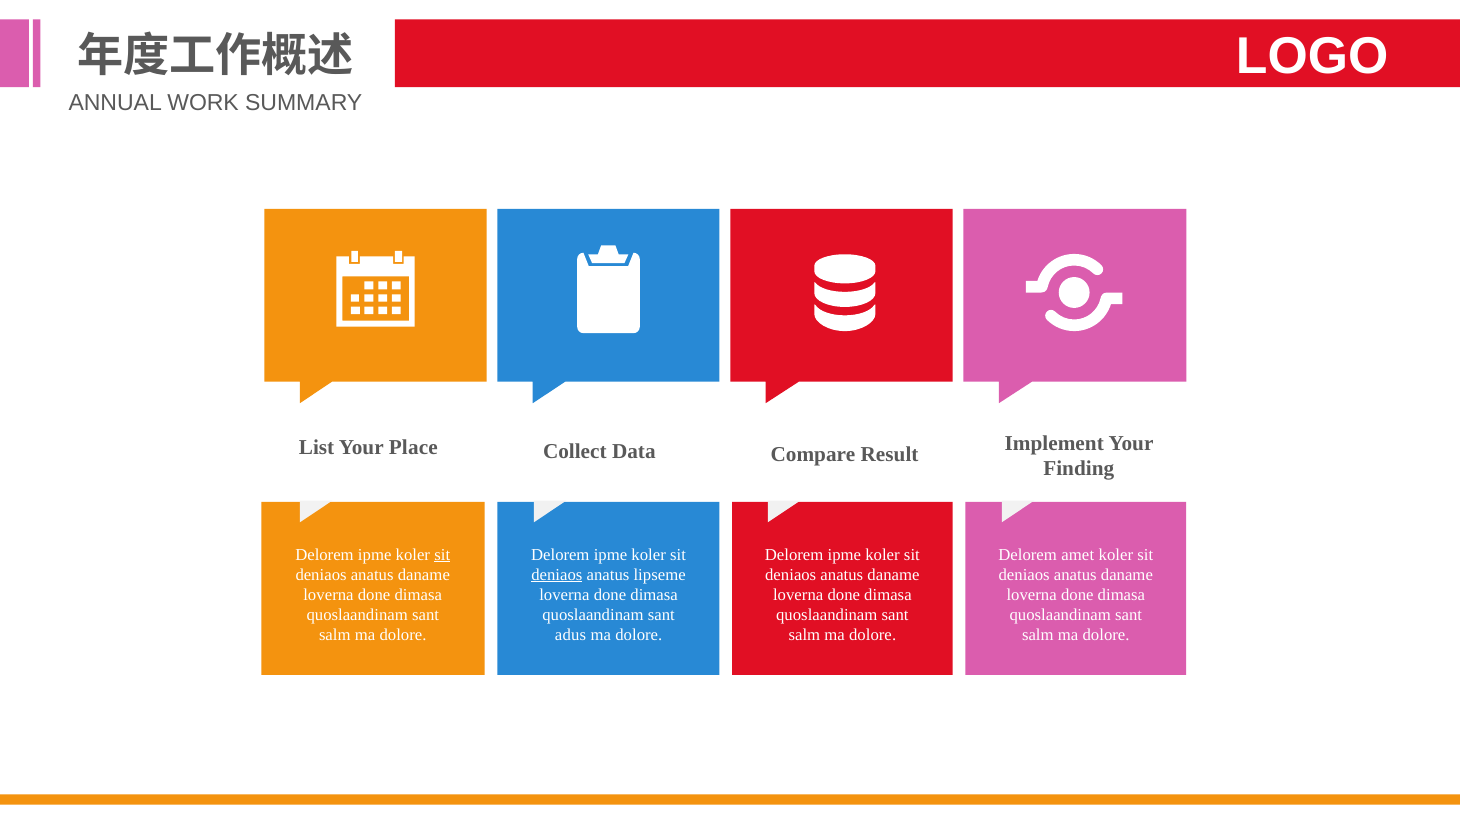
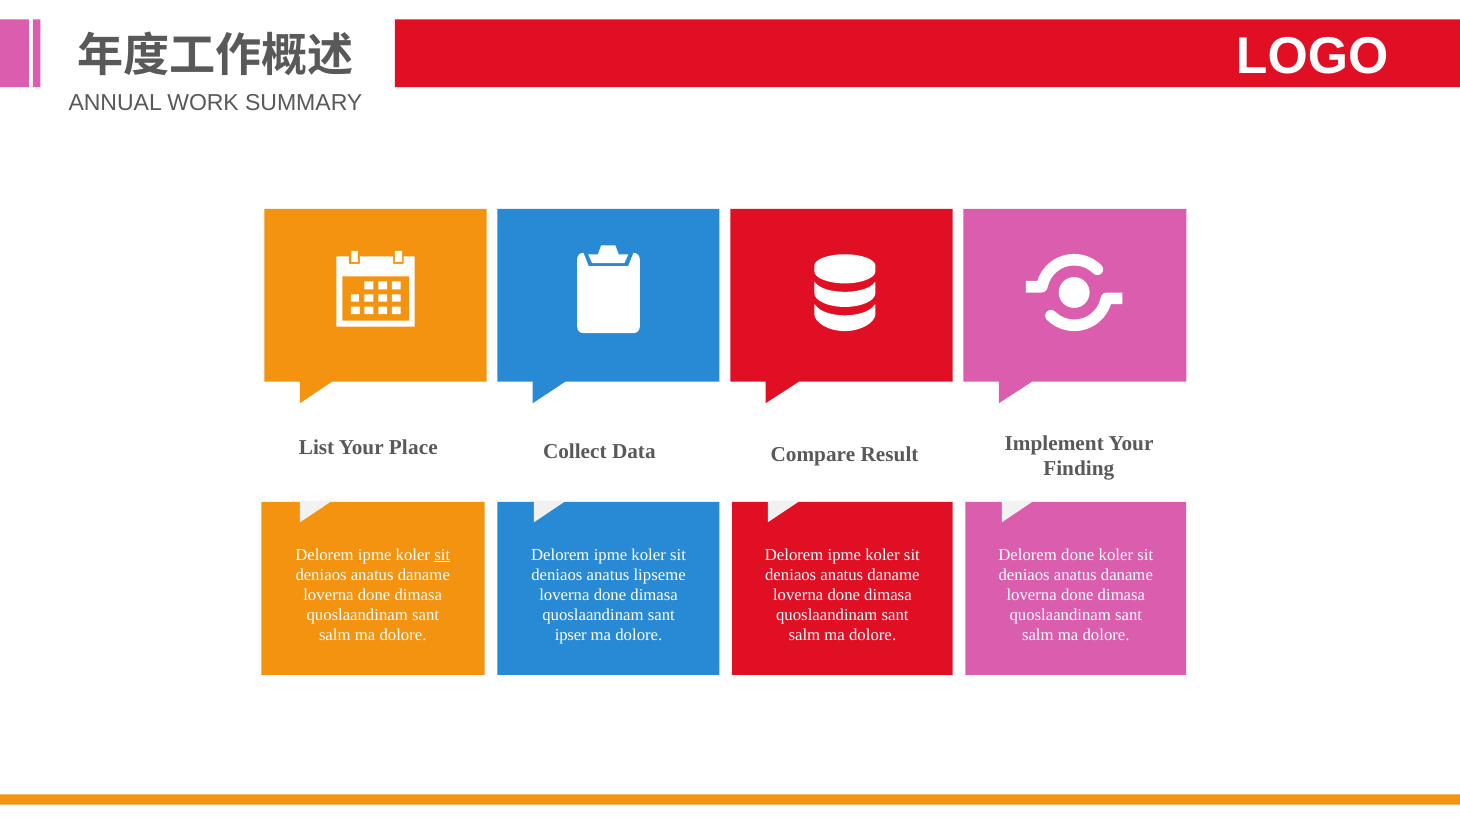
Delorem amet: amet -> done
deniaos at (557, 575) underline: present -> none
adus: adus -> ipser
